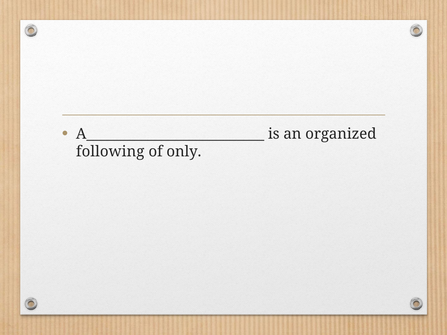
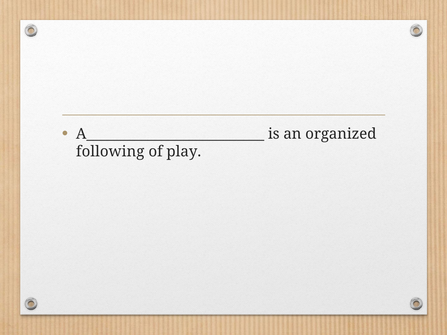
only: only -> play
